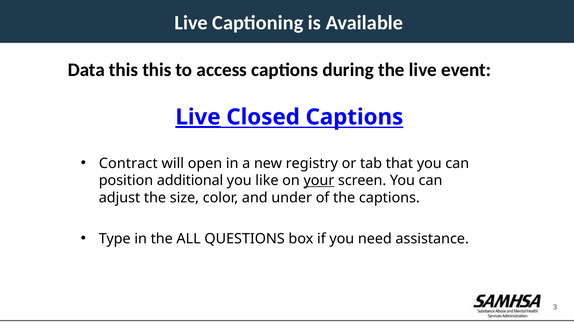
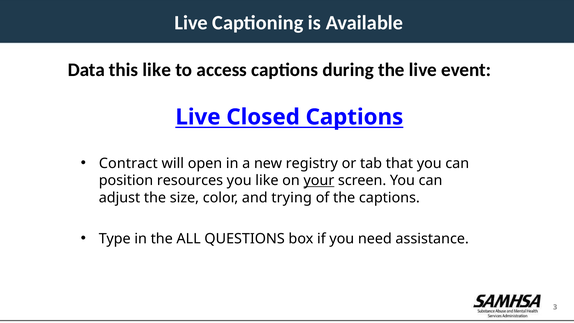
this this: this -> like
Live at (198, 117) underline: present -> none
additional: additional -> resources
under: under -> trying
